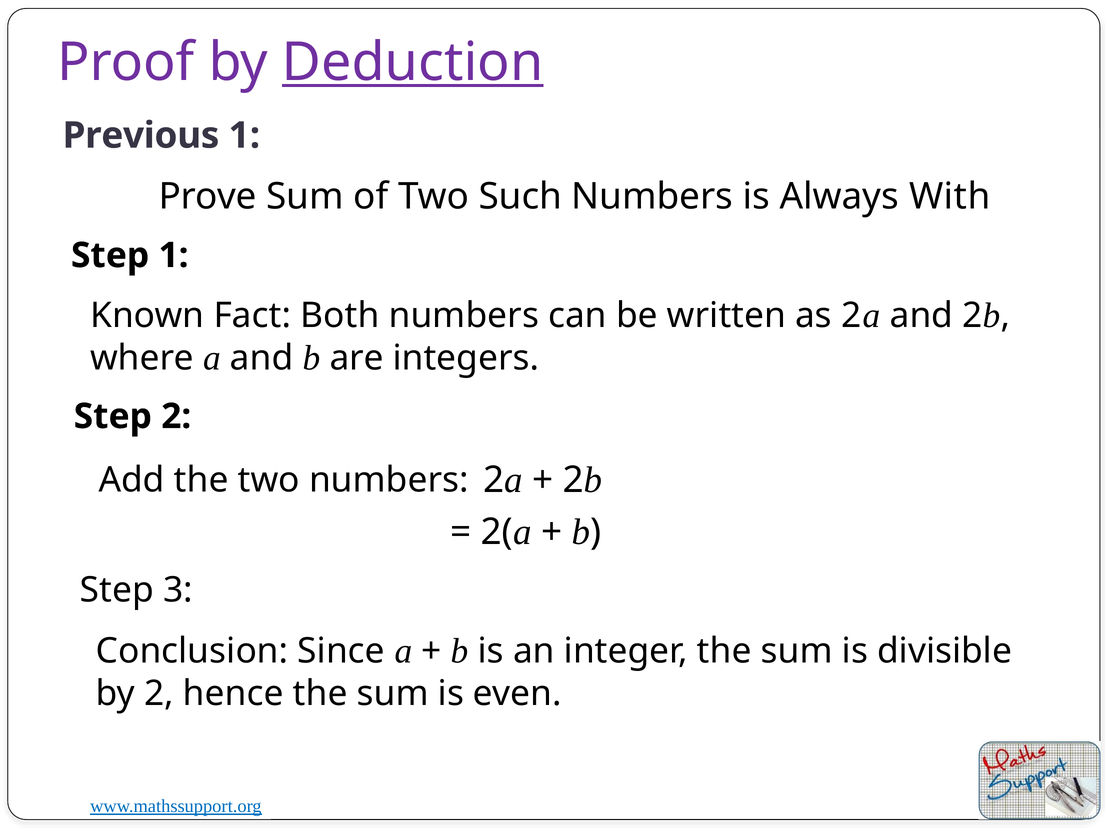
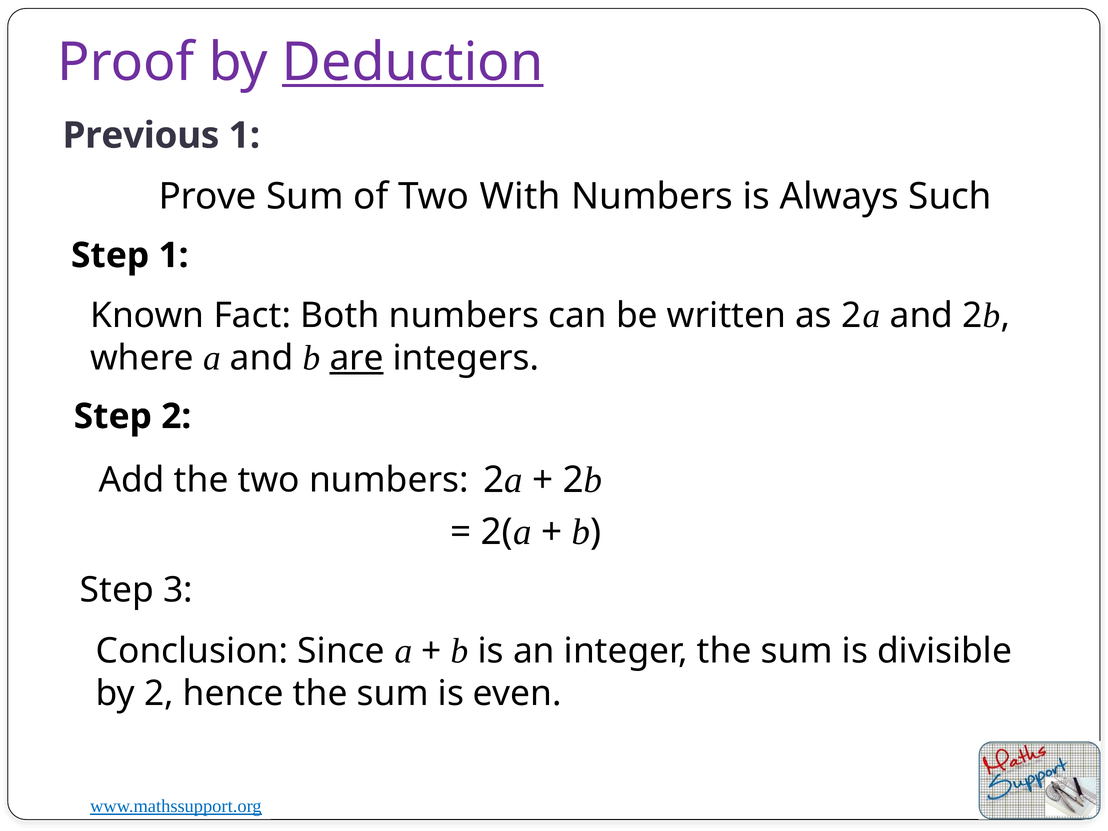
Such: Such -> With
With: With -> Such
are underline: none -> present
